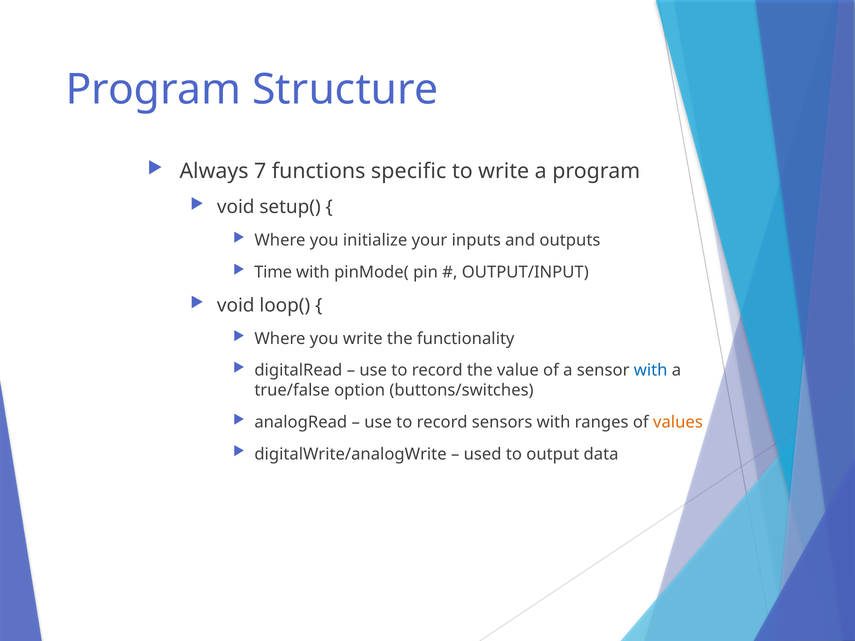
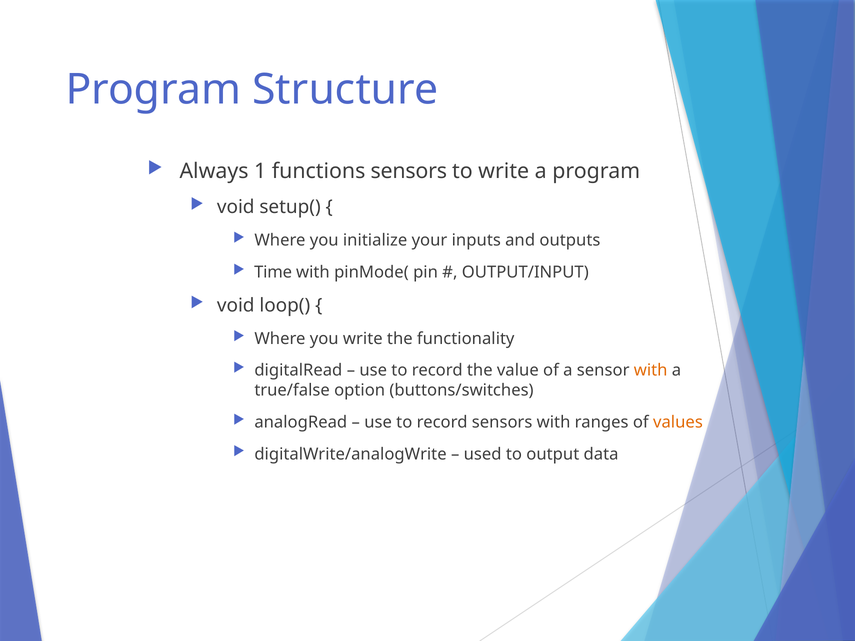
7: 7 -> 1
functions specific: specific -> sensors
with at (651, 371) colour: blue -> orange
